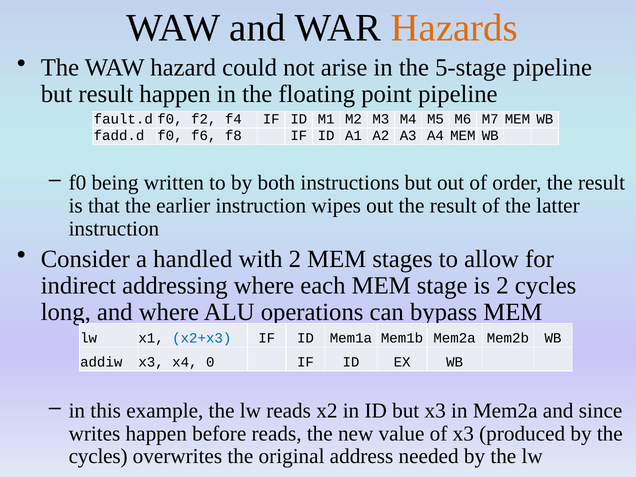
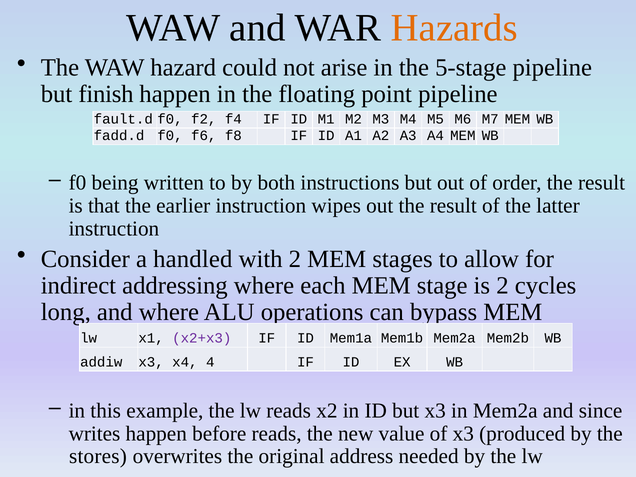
but result: result -> finish
x2+x3 colour: blue -> purple
0: 0 -> 4
cycles at (98, 456): cycles -> stores
